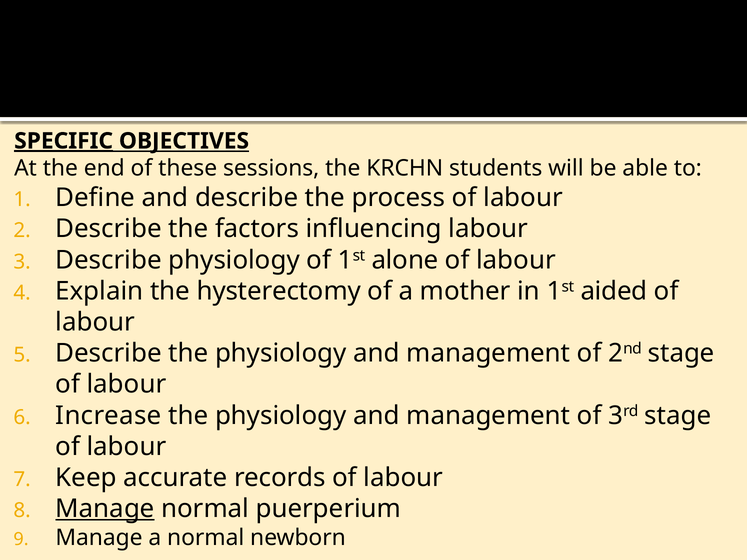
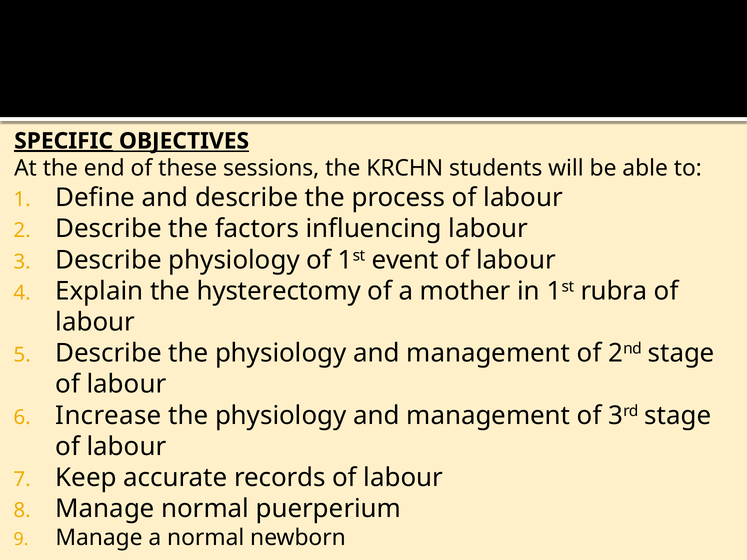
alone: alone -> event
aided: aided -> rubra
Manage at (105, 509) underline: present -> none
